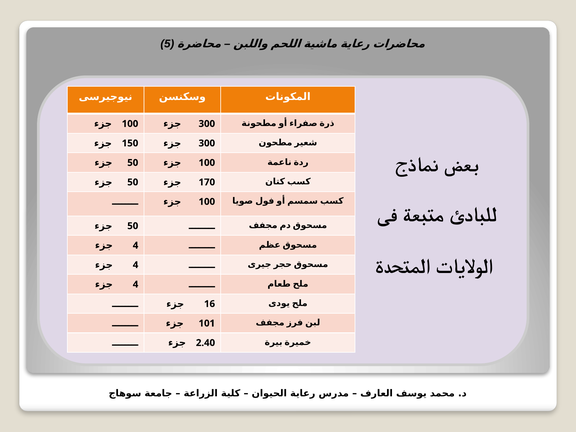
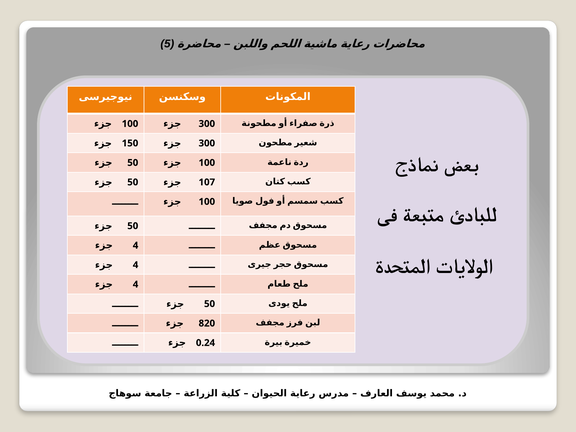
170: 170 -> 107
16 at (210, 304): 16 -> 50
101: 101 -> 820
2.40: 2.40 -> 0.24
